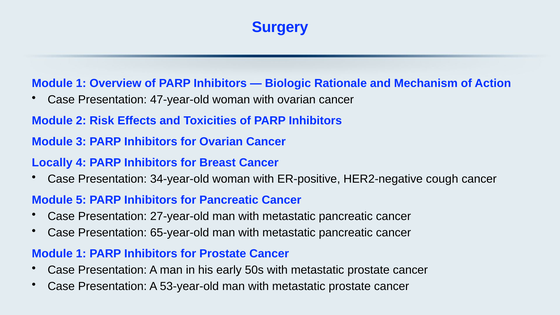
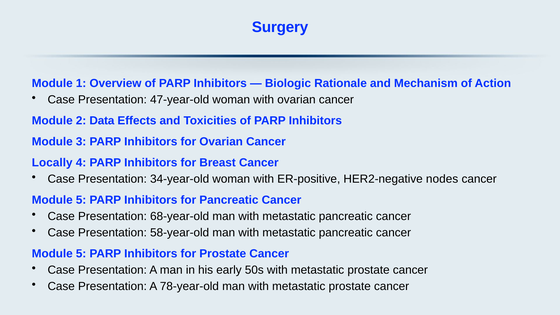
Risk: Risk -> Data
cough: cough -> nodes
27-year-old: 27-year-old -> 68-year-old
65-year-old: 65-year-old -> 58-year-old
1 at (81, 254): 1 -> 5
53-year-old: 53-year-old -> 78-year-old
